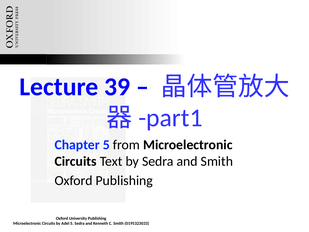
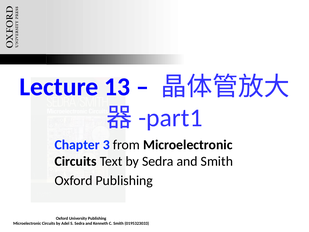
39: 39 -> 13
5: 5 -> 3
